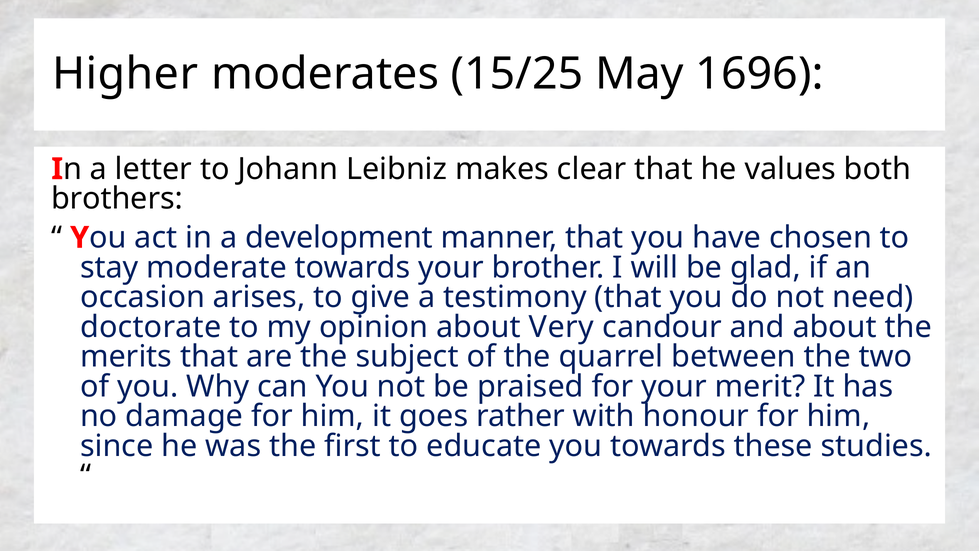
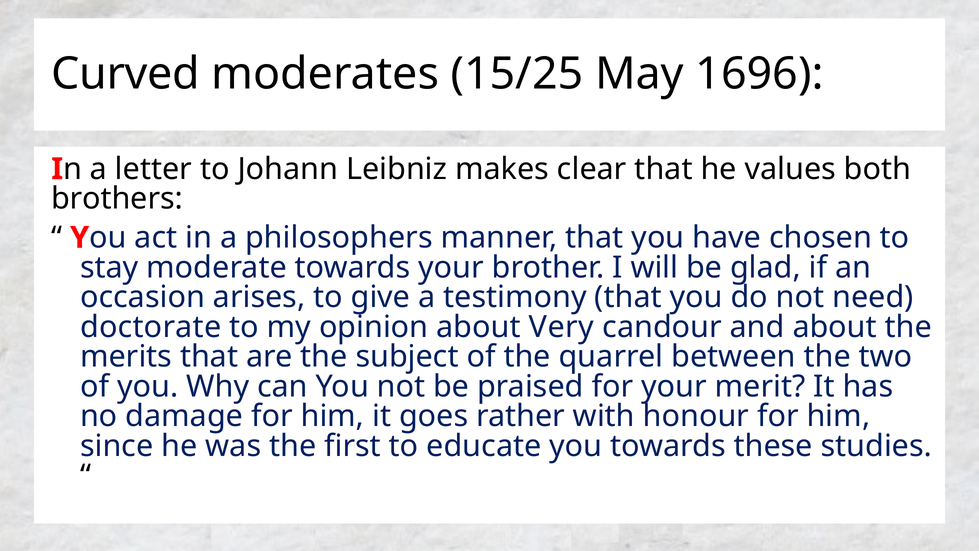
Higher: Higher -> Curved
development: development -> philosophers
